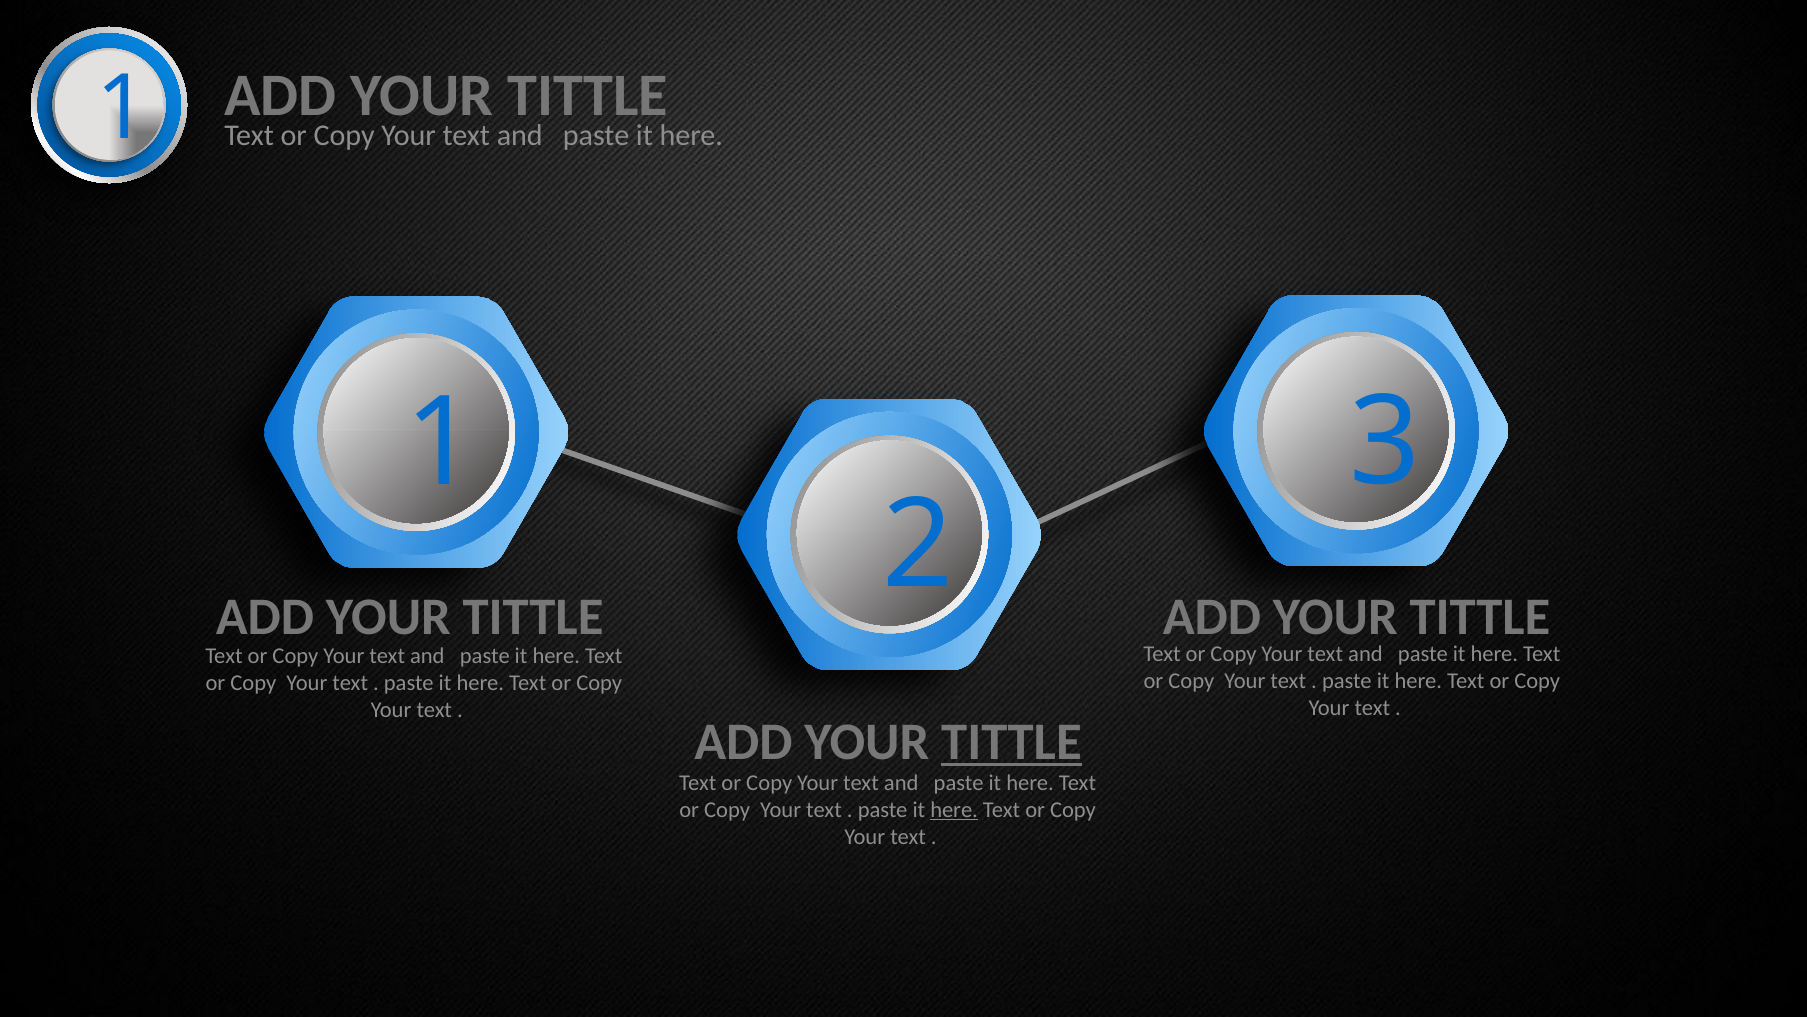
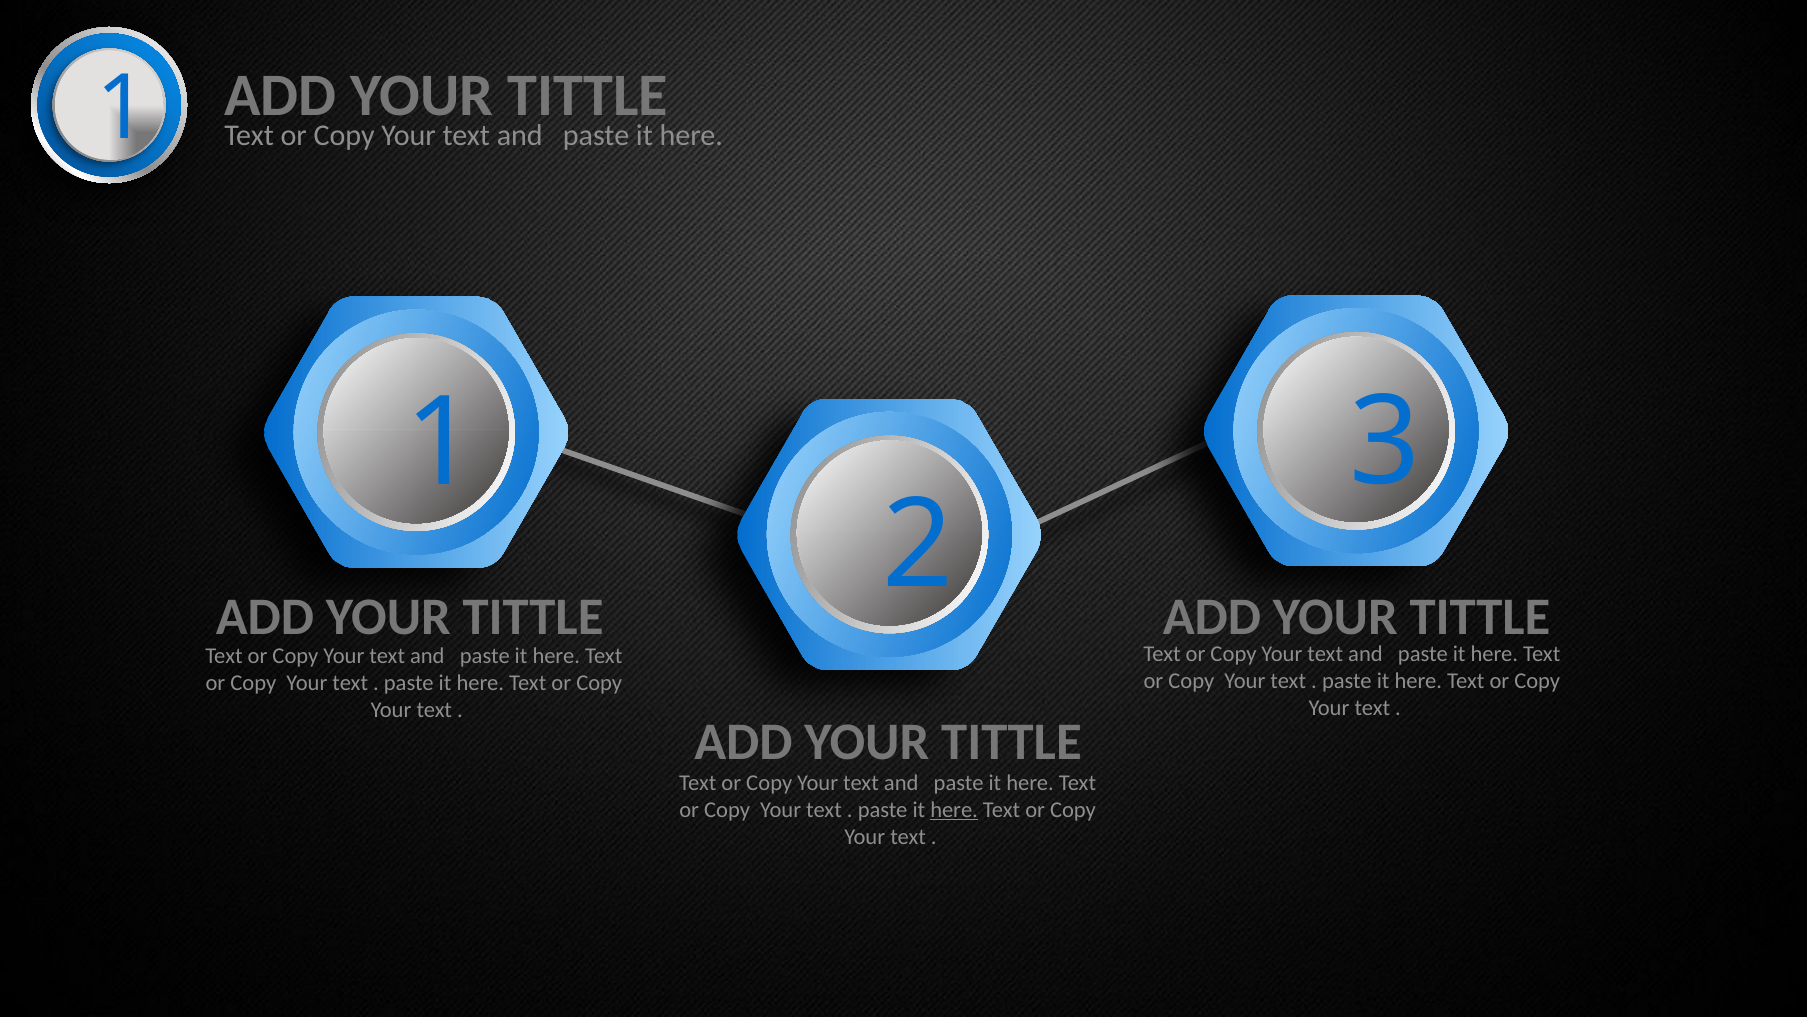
TITTLE at (1011, 741) underline: present -> none
